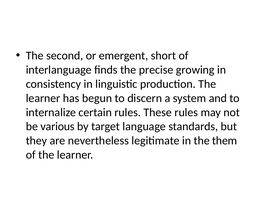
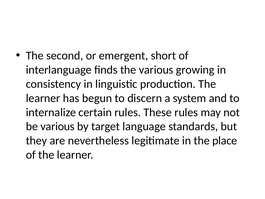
the precise: precise -> various
them: them -> place
